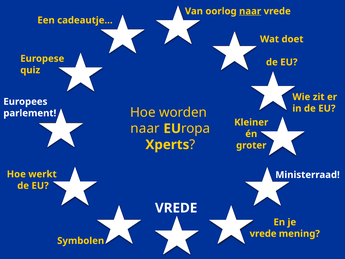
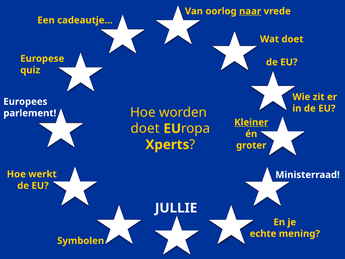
Kleiner underline: none -> present
naar at (145, 128): naar -> doet
VREDE at (176, 208): VREDE -> JULLIE
vrede at (263, 233): vrede -> echte
